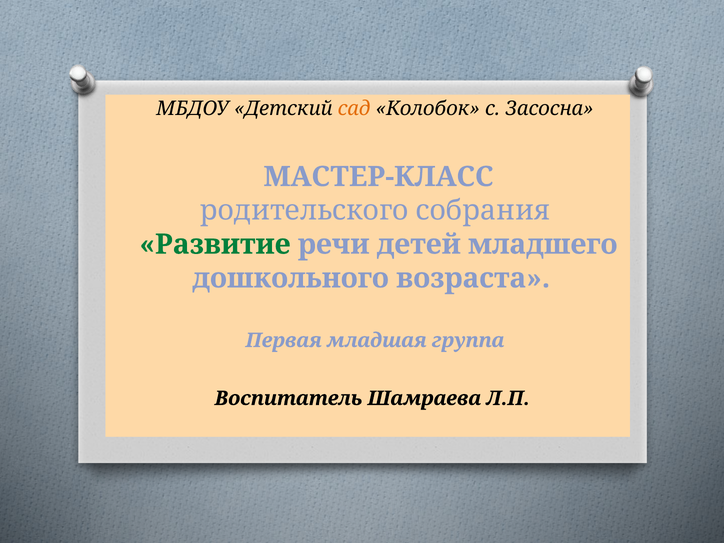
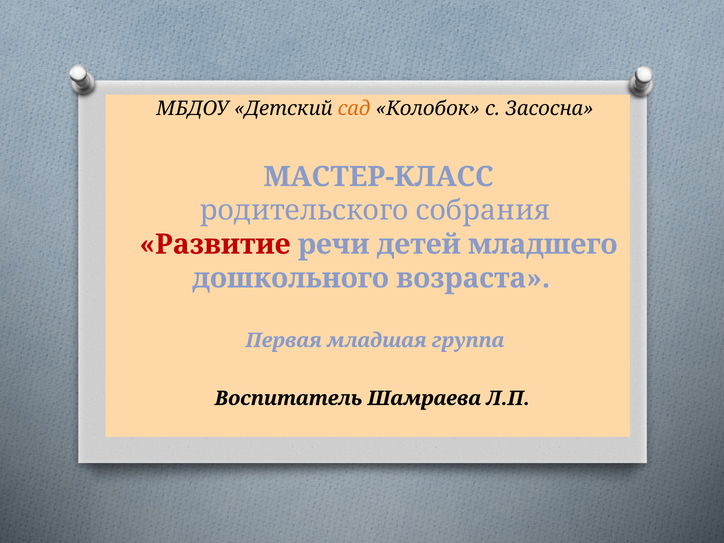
Развитие colour: green -> red
